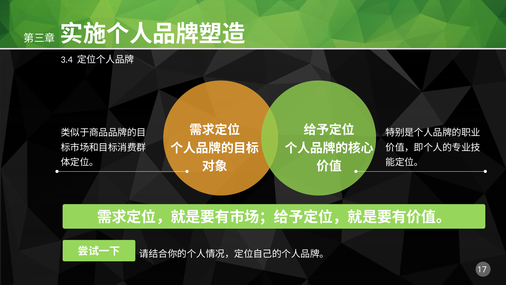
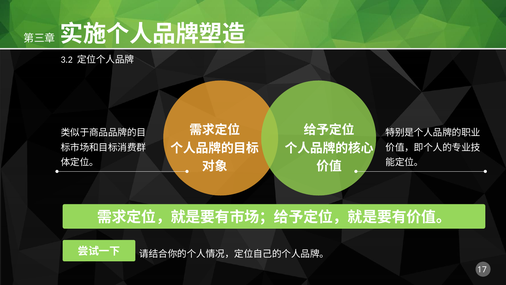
3.4: 3.4 -> 3.2
